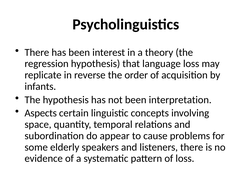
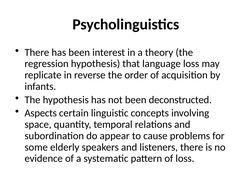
interpretation: interpretation -> deconstructed
